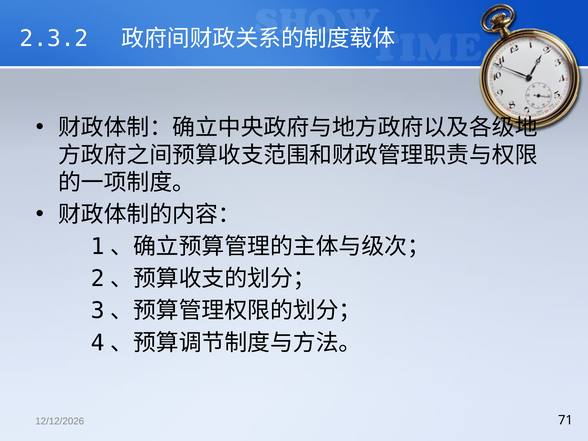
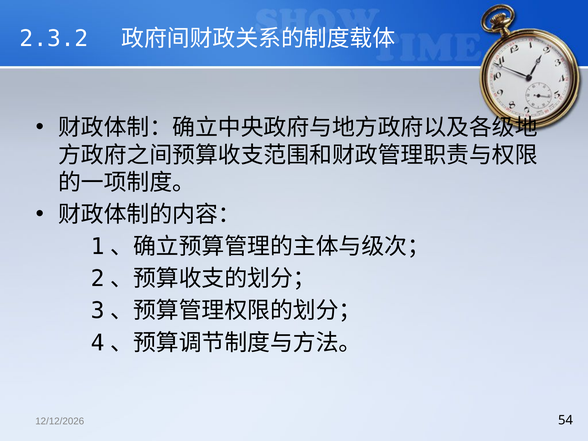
71: 71 -> 54
